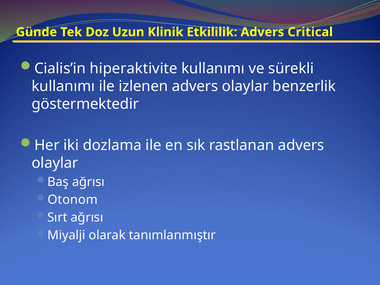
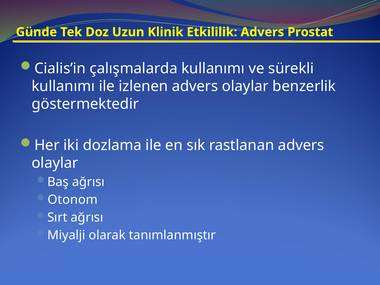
Critical: Critical -> Prostat
hiperaktivite: hiperaktivite -> çalışmalarda
